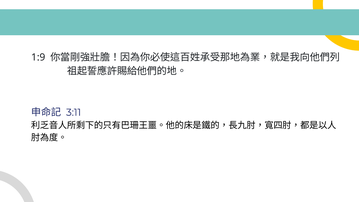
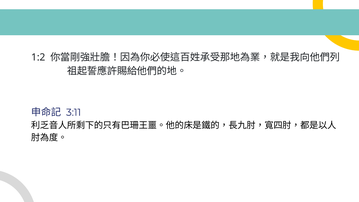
1:9: 1:9 -> 1:2
